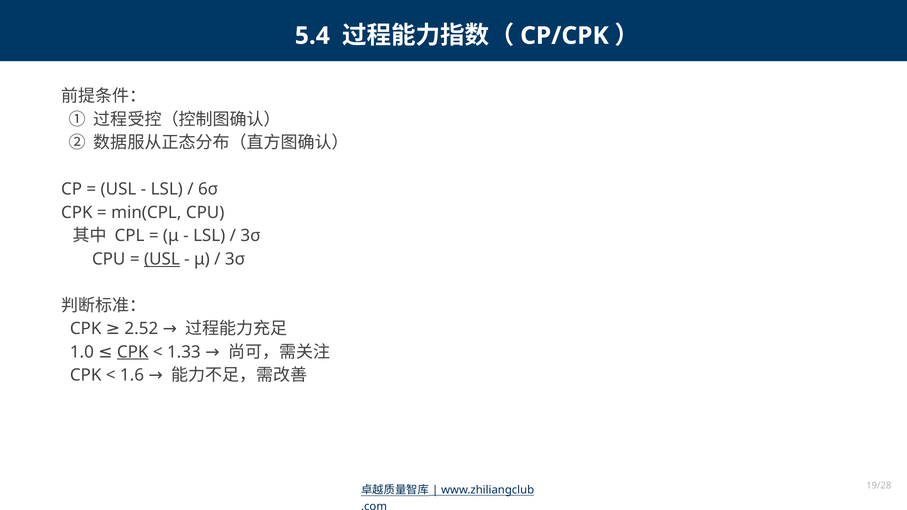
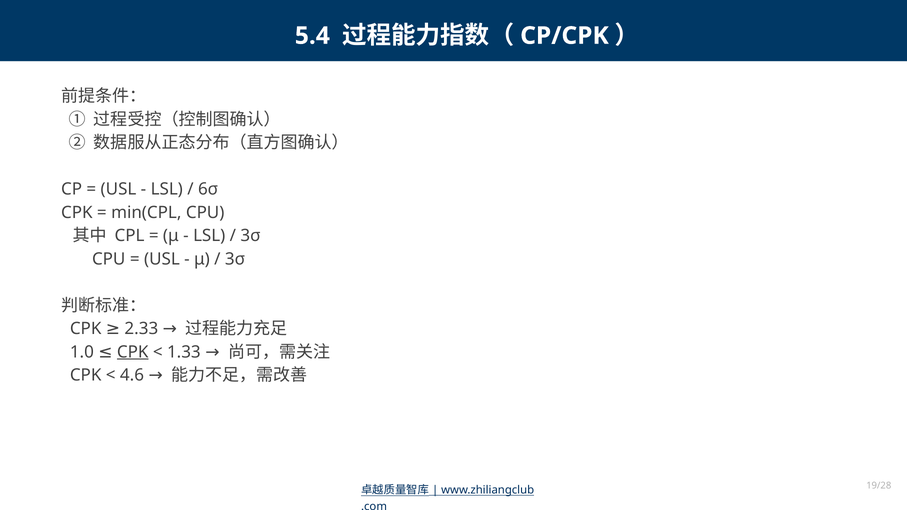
USL at (162, 259) underline: present -> none
2.52: 2.52 -> 2.33
1.6: 1.6 -> 4.6
